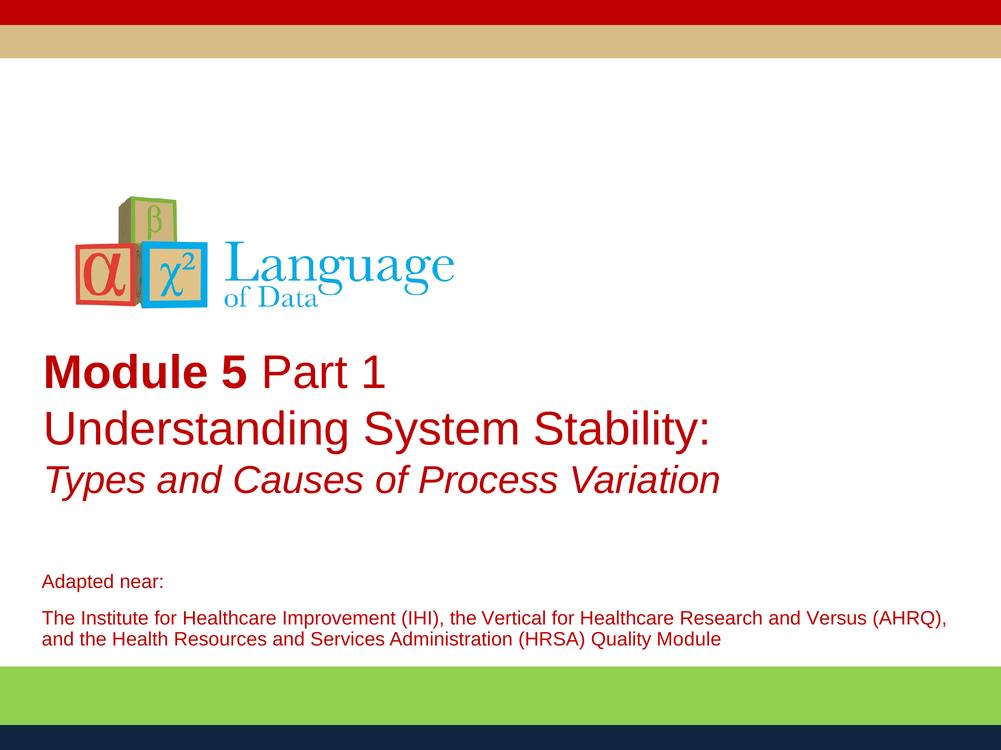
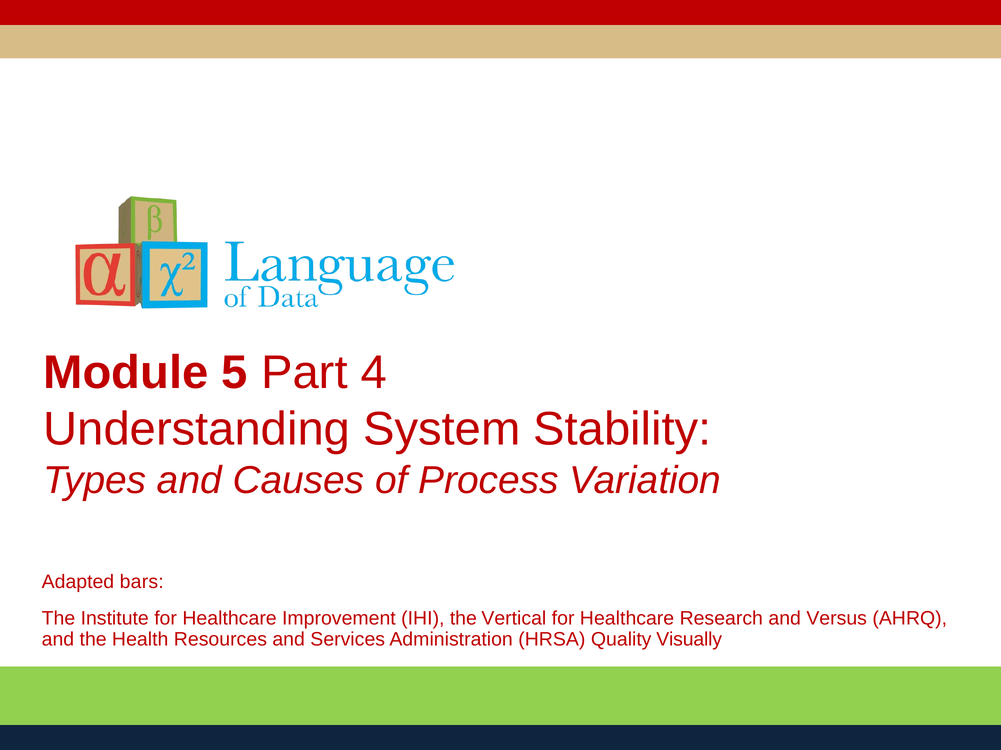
1: 1 -> 4
near: near -> bars
Quality Module: Module -> Visually
